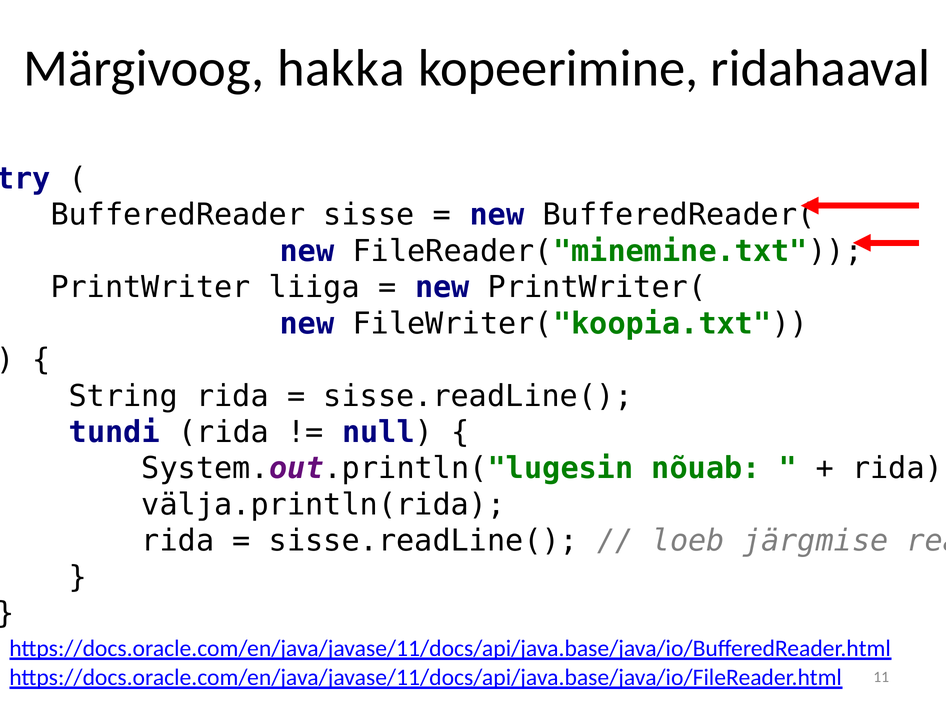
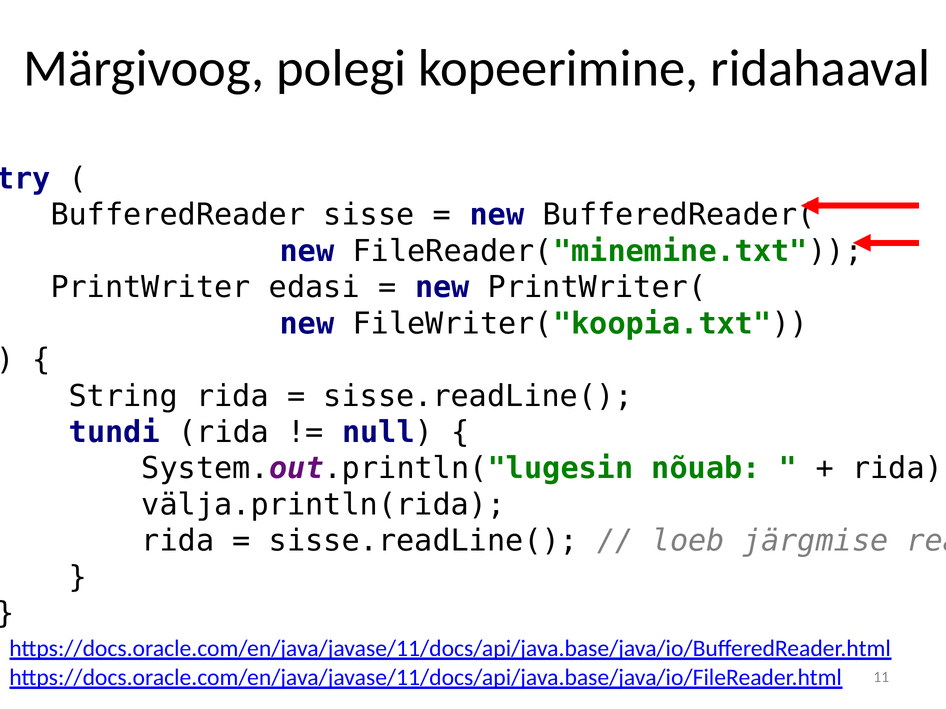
hakka: hakka -> polegi
liiga: liiga -> edasi
